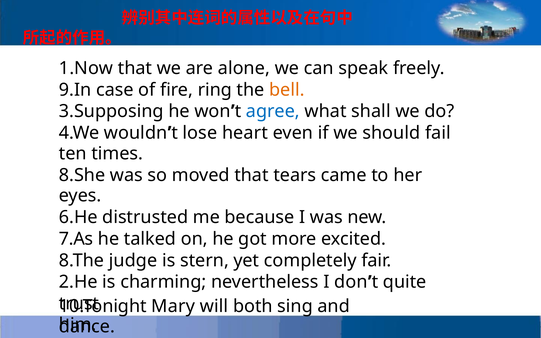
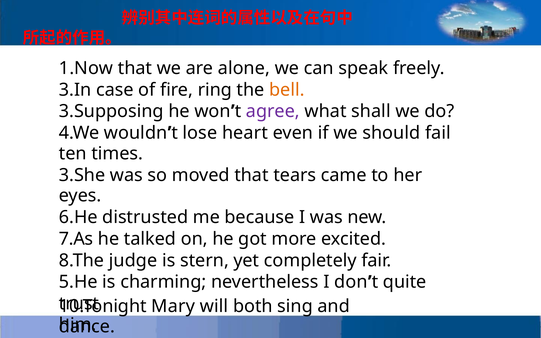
9.In: 9.In -> 3.In
agree colour: blue -> purple
8.She: 8.She -> 3.She
2.He: 2.He -> 5.He
